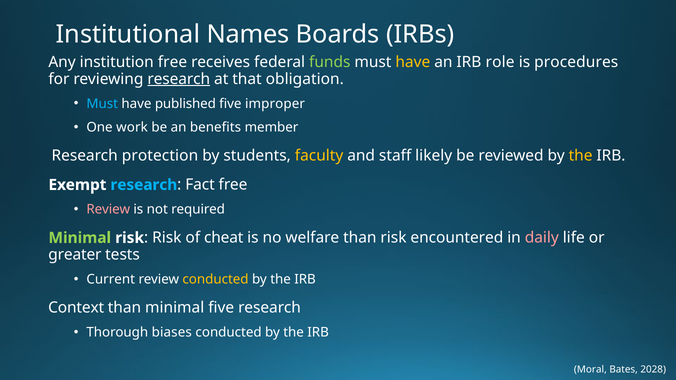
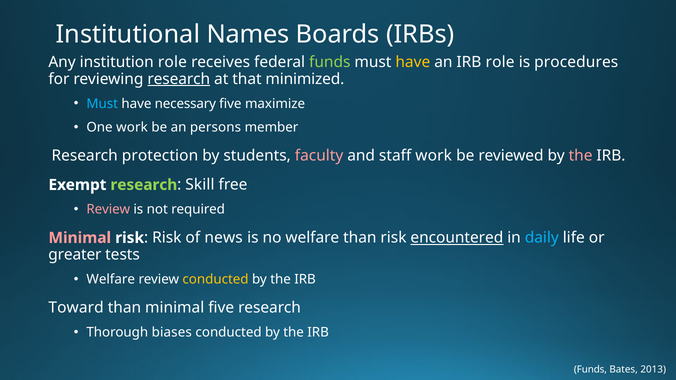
institution free: free -> role
obligation: obligation -> minimized
published: published -> necessary
improper: improper -> maximize
benefits: benefits -> persons
faculty colour: yellow -> pink
staff likely: likely -> work
the at (581, 156) colour: yellow -> pink
research at (144, 185) colour: light blue -> light green
Fact: Fact -> Skill
Minimal at (80, 238) colour: light green -> pink
cheat: cheat -> news
encountered underline: none -> present
daily colour: pink -> light blue
Current at (111, 279): Current -> Welfare
Context: Context -> Toward
Moral at (590, 370): Moral -> Funds
2028: 2028 -> 2013
